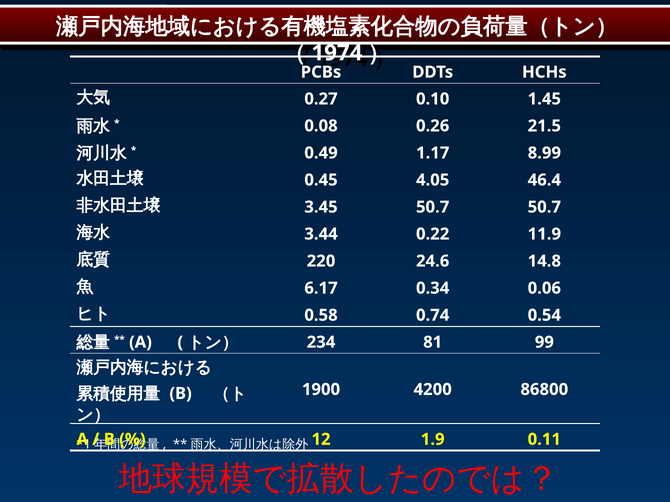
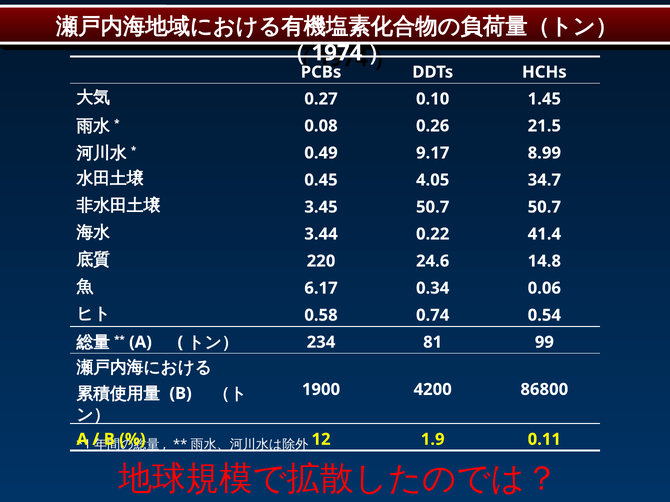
1.17: 1.17 -> 9.17
46.4: 46.4 -> 34.7
11.9: 11.9 -> 41.4
